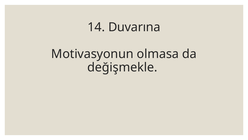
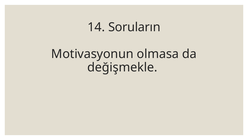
Duvarına: Duvarına -> Soruların
